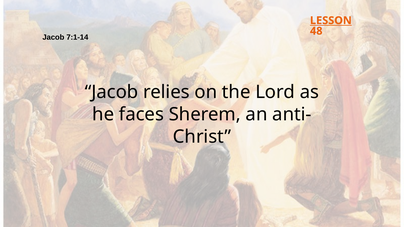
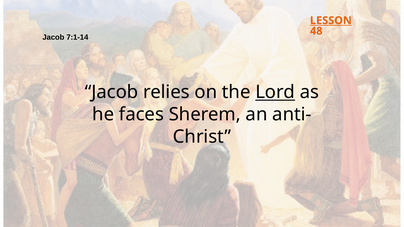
Lord underline: none -> present
